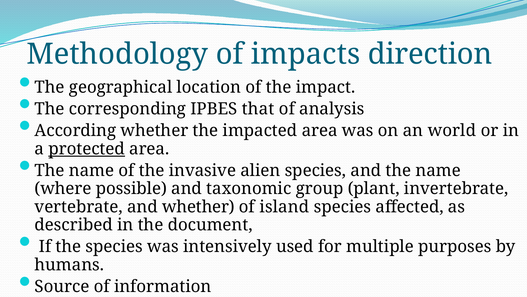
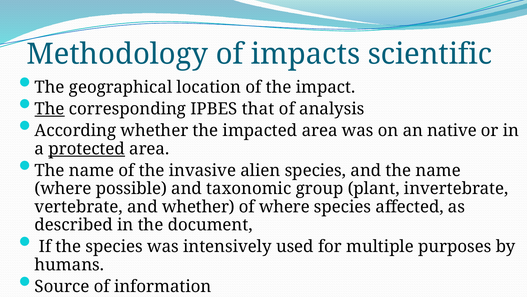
direction: direction -> scientific
The at (50, 109) underline: none -> present
world: world -> native
of island: island -> where
